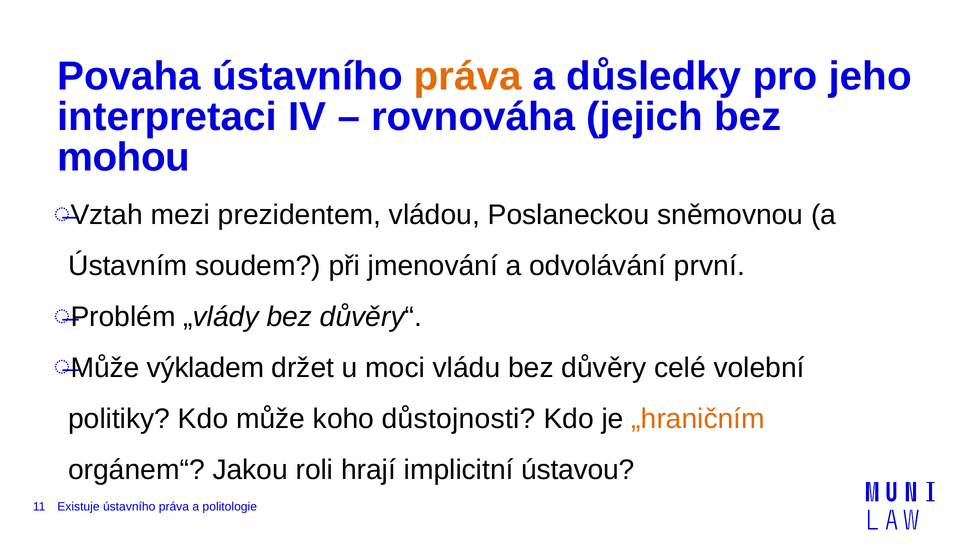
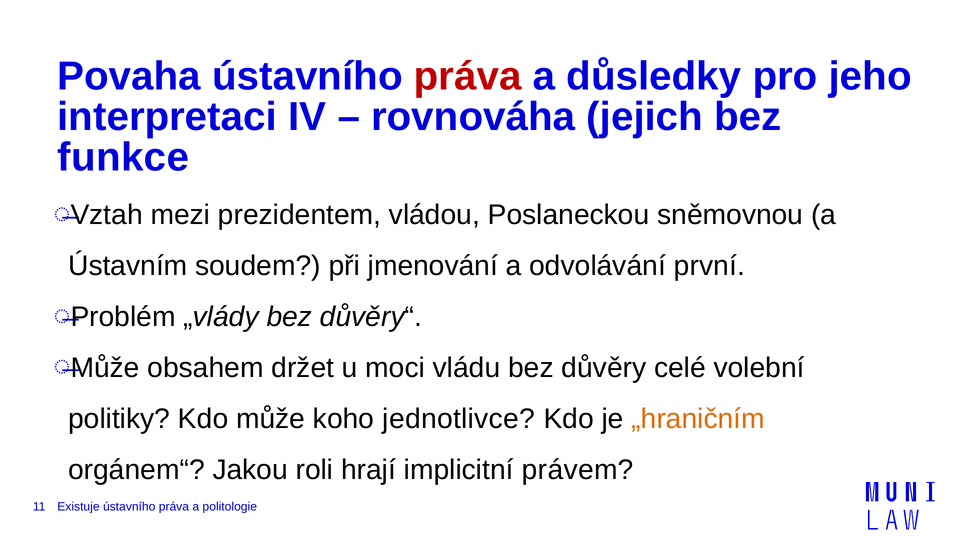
práva at (468, 76) colour: orange -> red
mohou: mohou -> funkce
výkladem: výkladem -> obsahem
důstojnosti: důstojnosti -> jednotlivce
ústavou: ústavou -> právem
